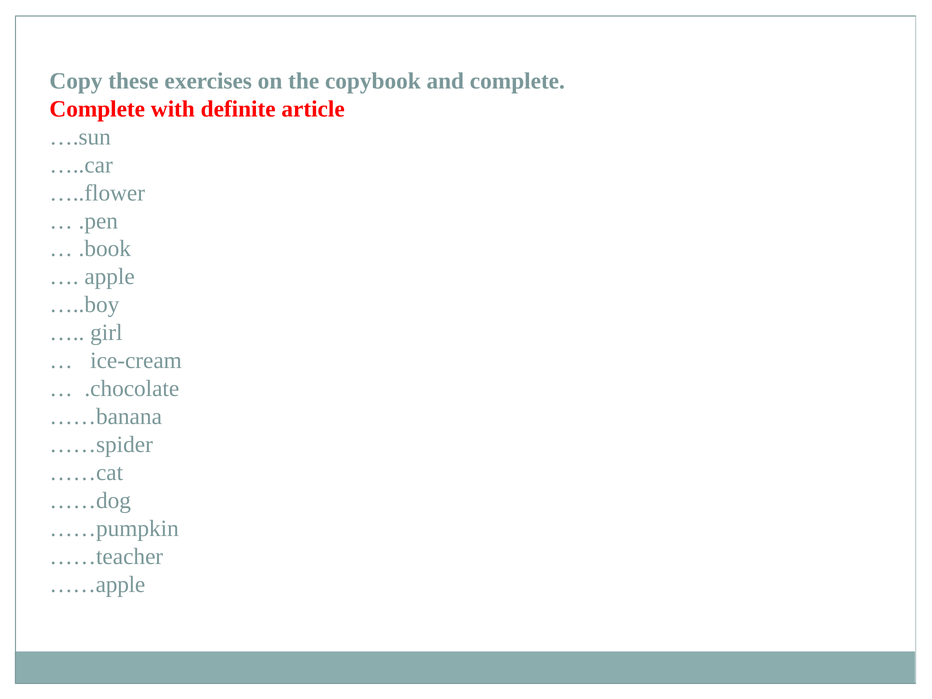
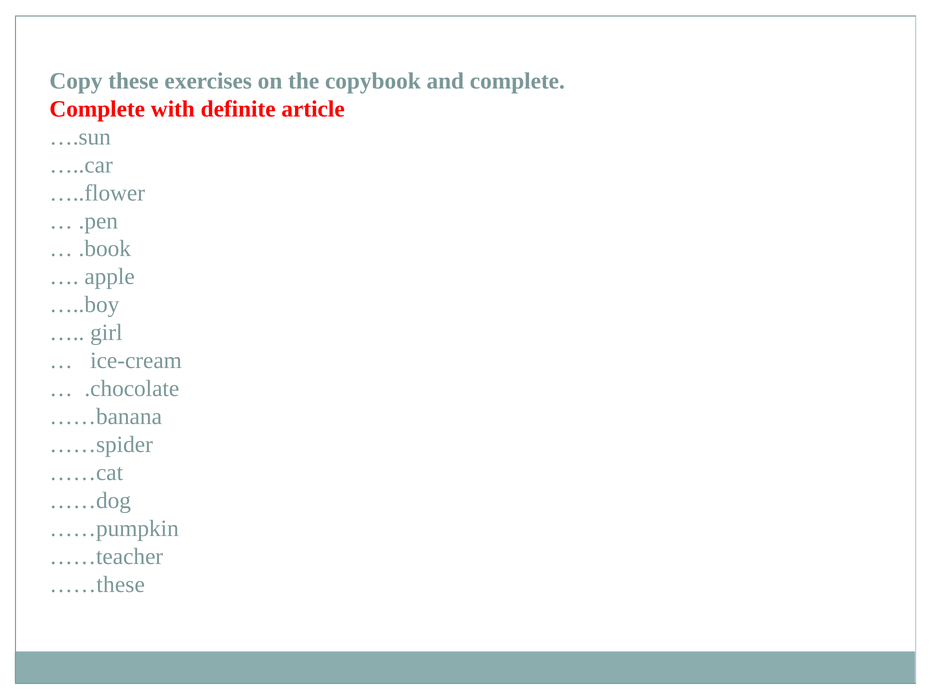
……apple: ……apple -> ……these
